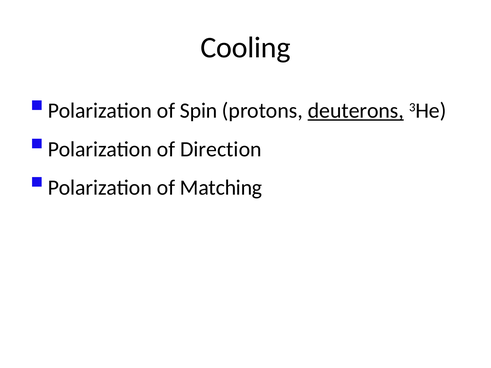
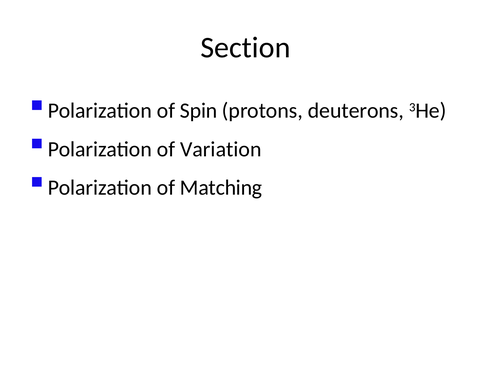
Cooling: Cooling -> Section
deuterons underline: present -> none
Direction: Direction -> Variation
